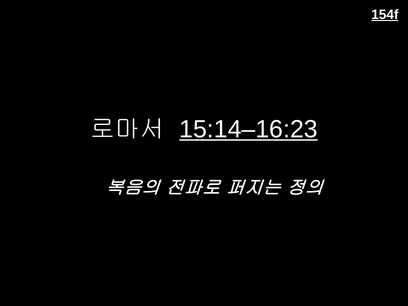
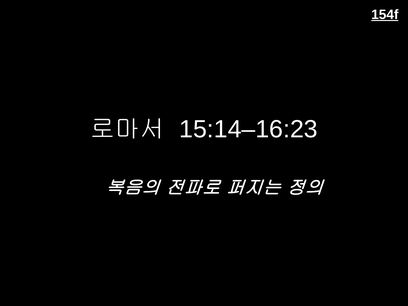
15:14–16:23 underline: present -> none
